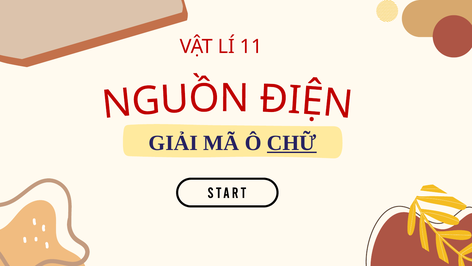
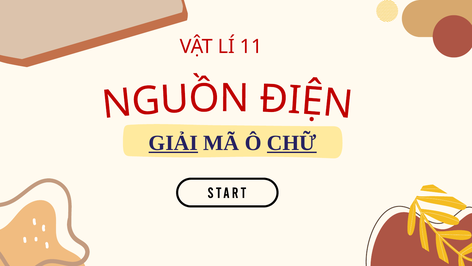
GIẢI underline: none -> present
